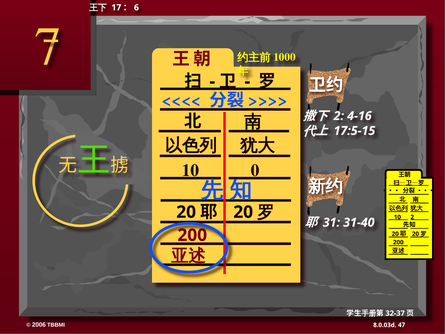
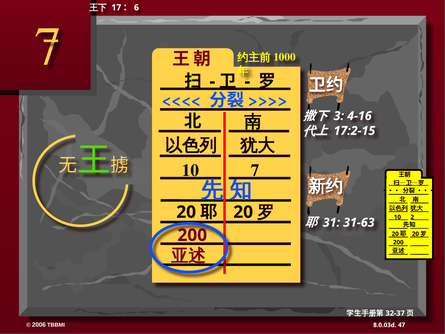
2 at (339, 116): 2 -> 3
17:5-15: 17:5-15 -> 17:2-15
10 0: 0 -> 7
31-40: 31-40 -> 31-63
